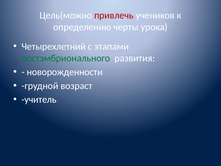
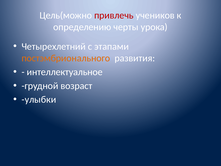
постэмбрионального colour: green -> orange
новорожденности: новорожденности -> интеллектуальное
учитель: учитель -> улыбки
